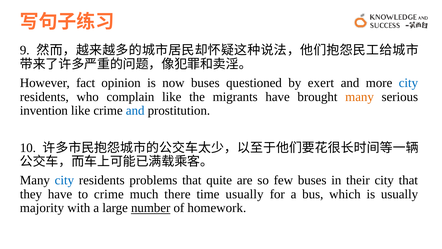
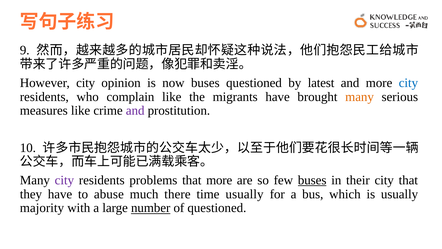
However fact: fact -> city
exert: exert -> latest
invention: invention -> measures
and at (135, 111) colour: blue -> purple
city at (64, 180) colour: blue -> purple
that quite: quite -> more
buses at (312, 180) underline: none -> present
to crime: crime -> abuse
of homework: homework -> questioned
